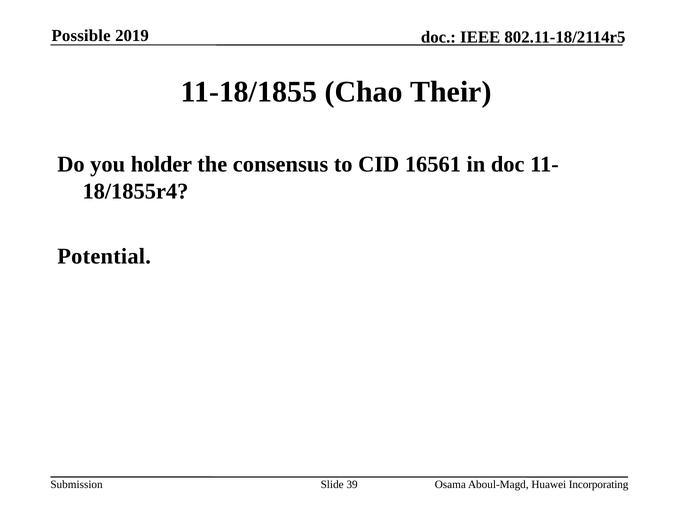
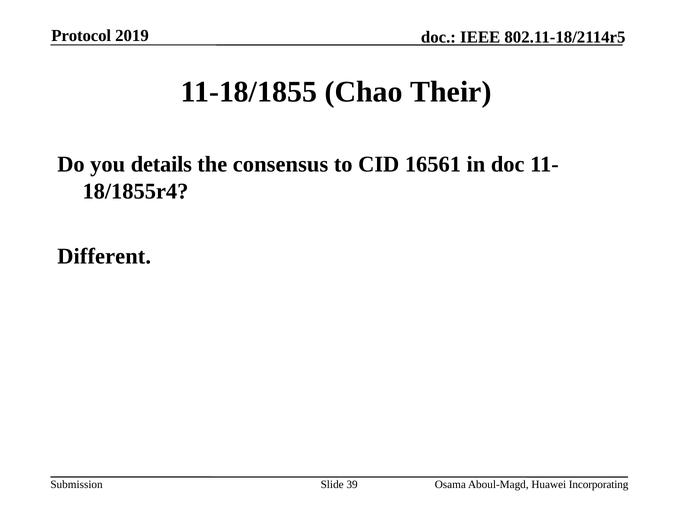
Possible: Possible -> Protocol
holder: holder -> details
Potential: Potential -> Different
